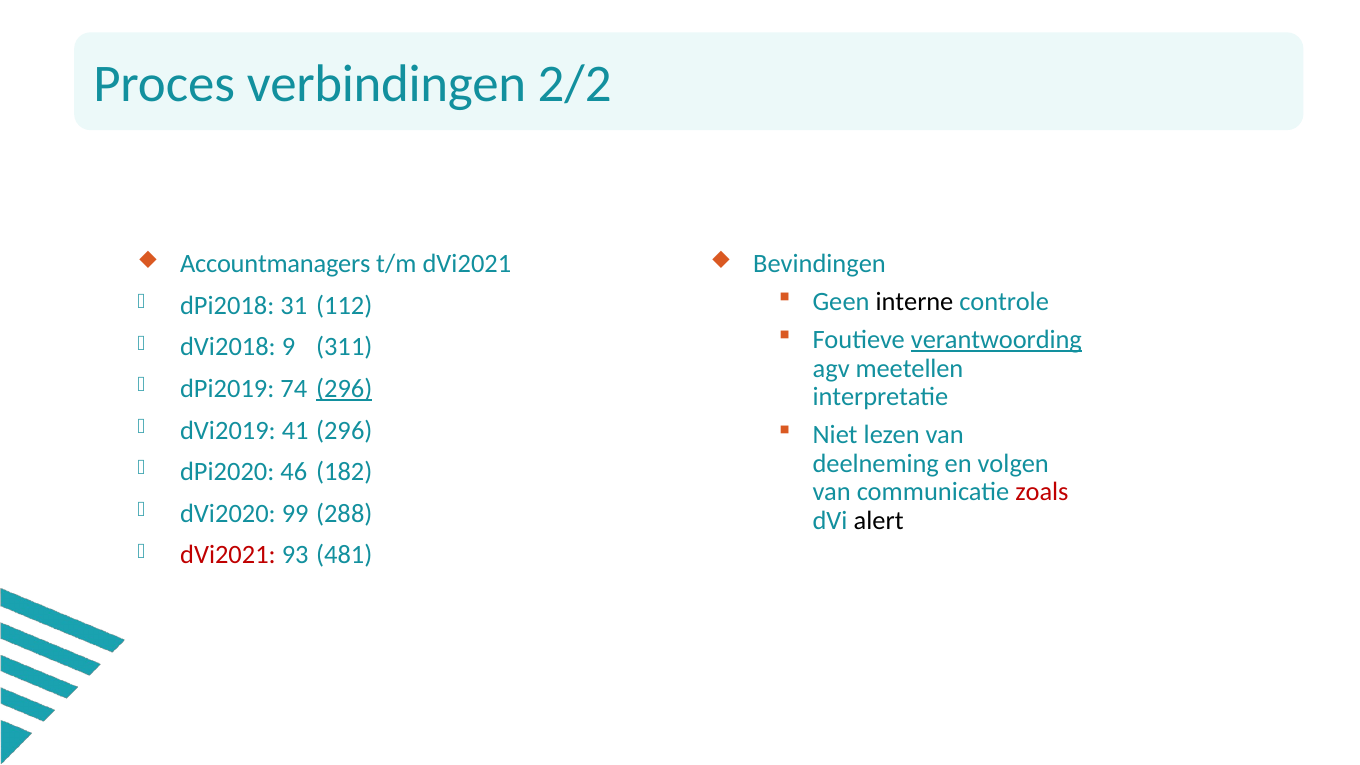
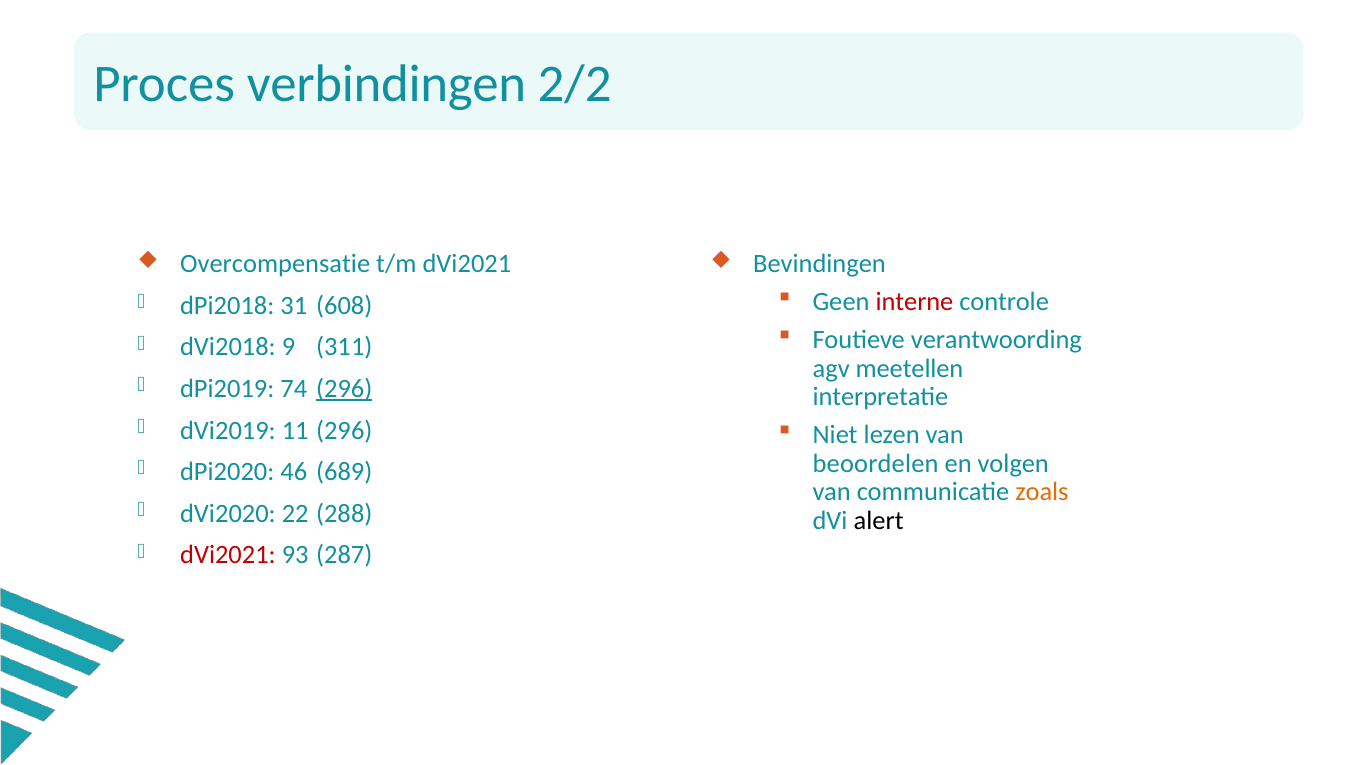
Accountmanagers: Accountmanagers -> Overcompensatie
interne colour: black -> red
112: 112 -> 608
verantwoording underline: present -> none
41: 41 -> 11
deelneming: deelneming -> beoordelen
182: 182 -> 689
zoals colour: red -> orange
99: 99 -> 22
481: 481 -> 287
